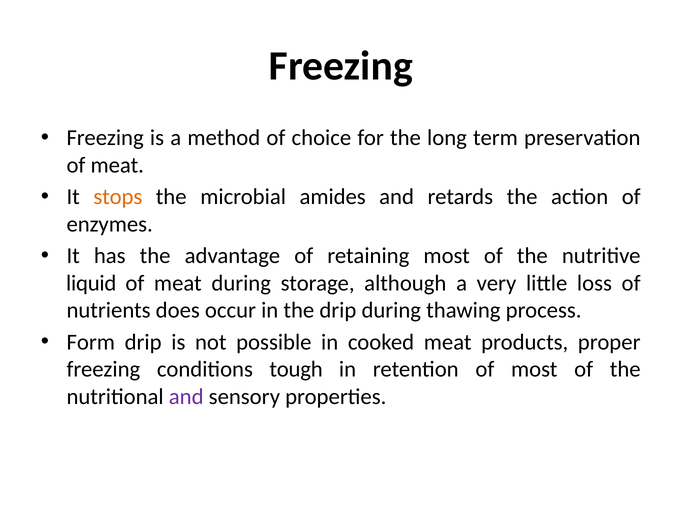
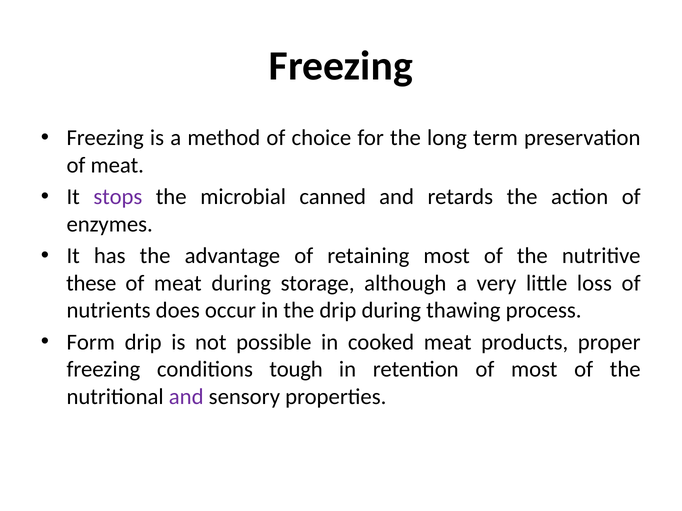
stops colour: orange -> purple
amides: amides -> canned
liquid: liquid -> these
